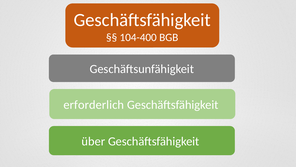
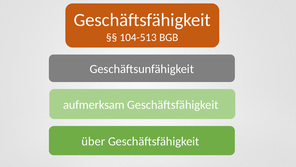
104-400: 104-400 -> 104-513
erforderlich: erforderlich -> aufmerksam
